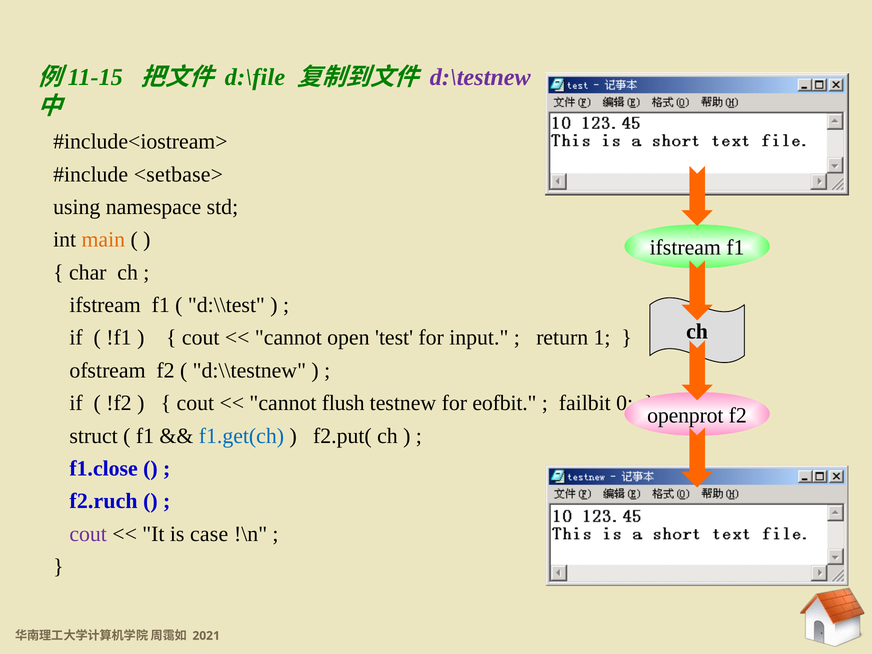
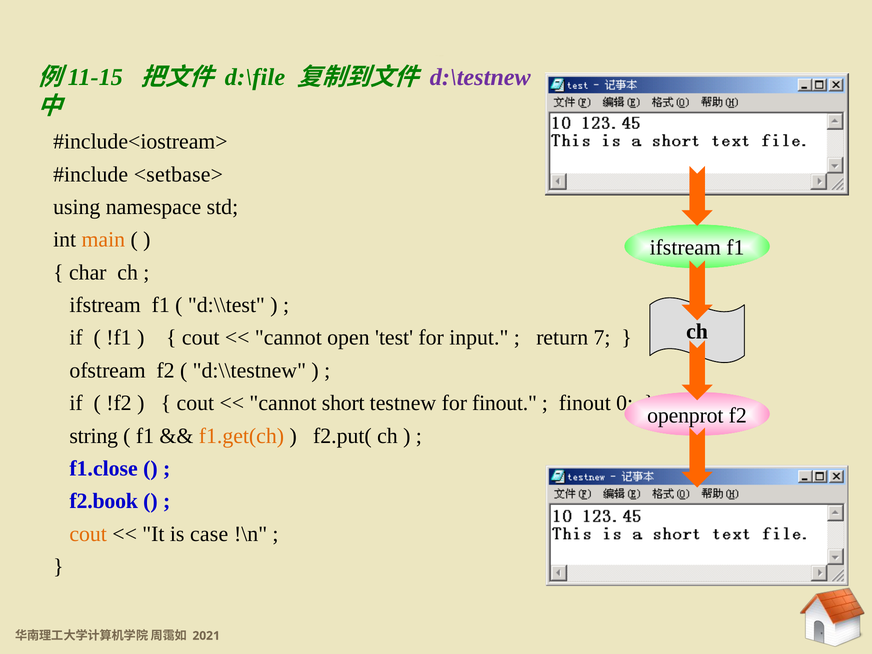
1: 1 -> 7
flush: flush -> short
for eofbit: eofbit -> finout
failbit at (585, 403): failbit -> finout
struct: struct -> string
f1.get(ch colour: blue -> orange
f2.ruch: f2.ruch -> f2.book
cout at (88, 534) colour: purple -> orange
